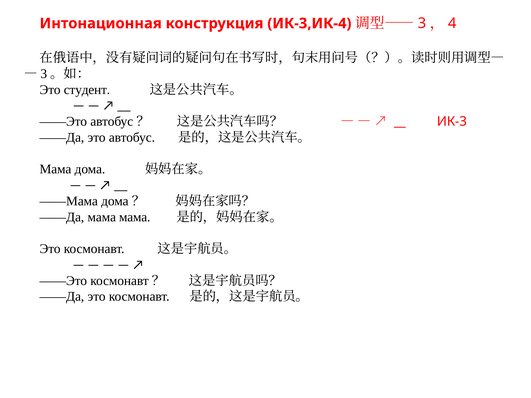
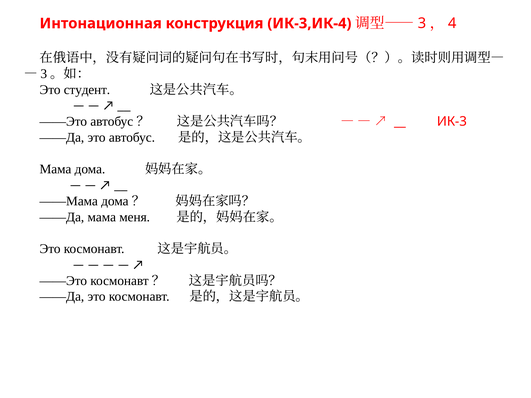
мама мама: мама -> меня
